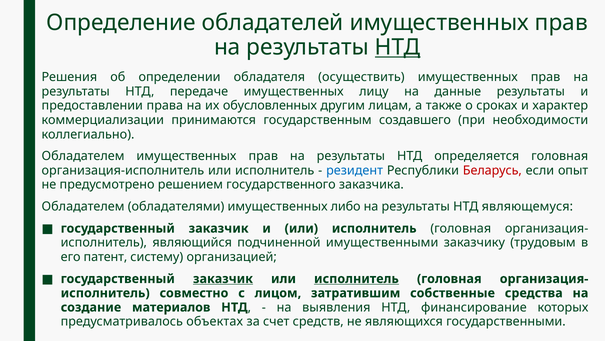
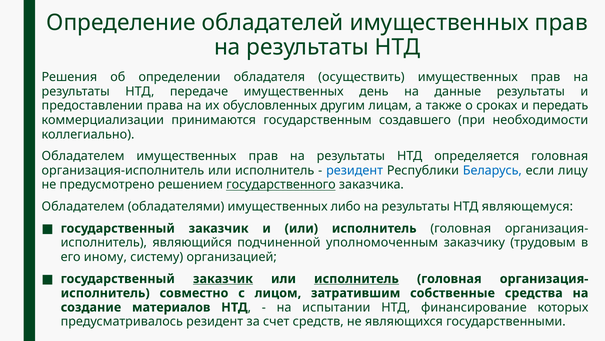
НТД at (398, 47) underline: present -> none
лицу: лицу -> день
характер: характер -> передать
Беларусь colour: red -> blue
опыт: опыт -> лицу
государственного underline: none -> present
имущественными: имущественными -> уполномоченным
патент: патент -> иному
выявления: выявления -> испытании
предусматривалось объектах: объектах -> резидент
